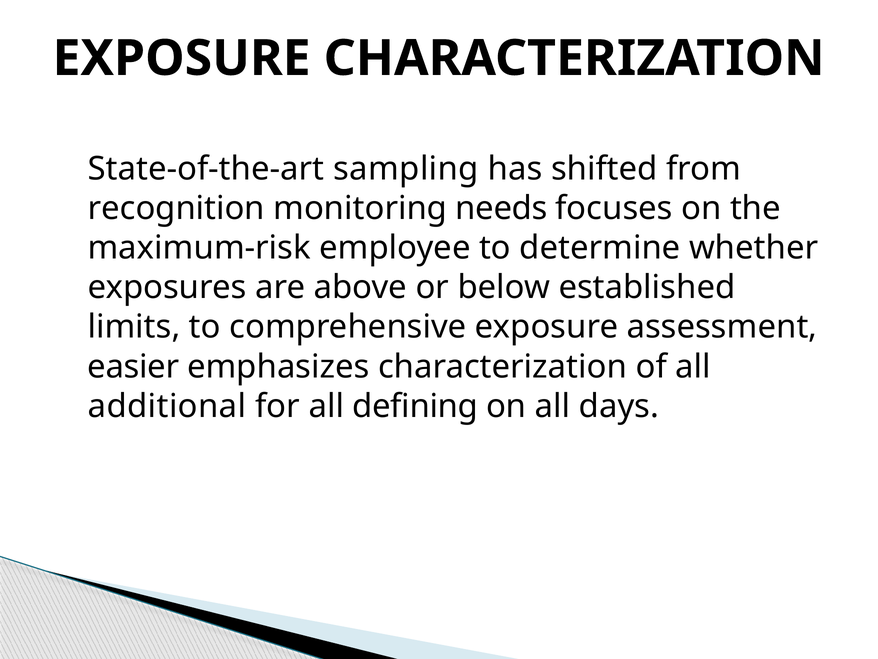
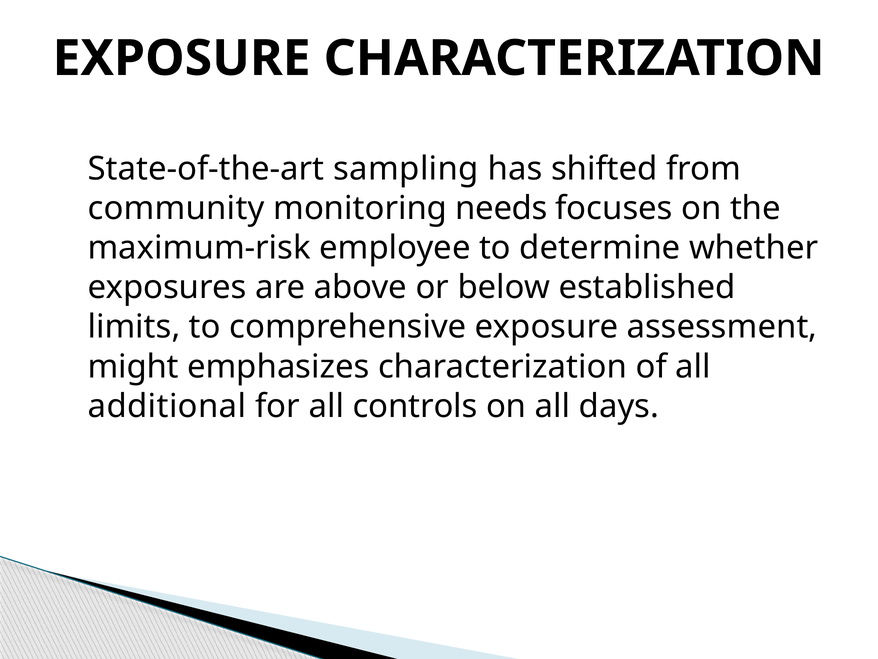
recognition: recognition -> community
easier: easier -> might
defining: defining -> controls
